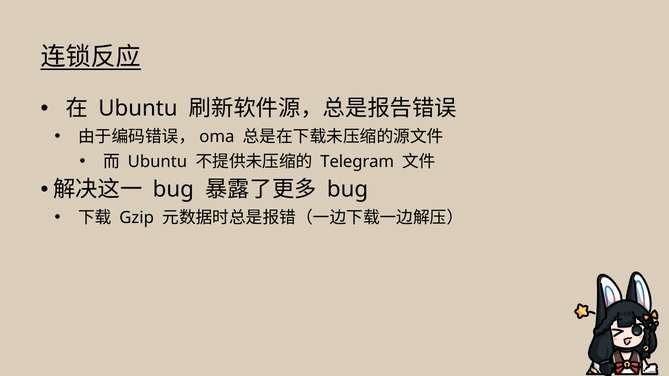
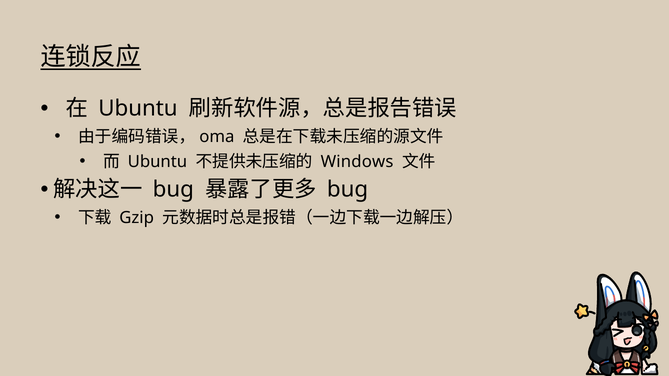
Telegram: Telegram -> Windows
